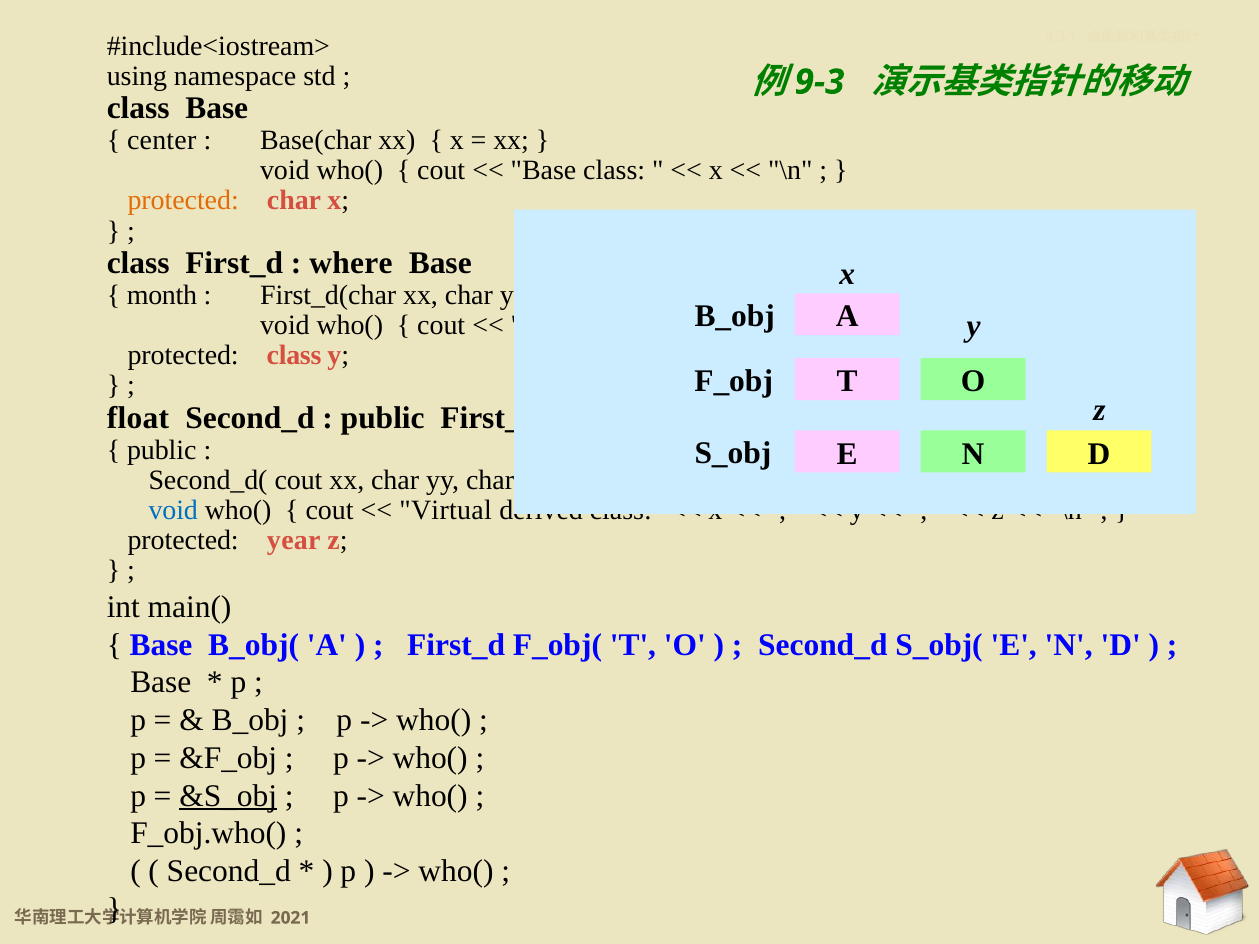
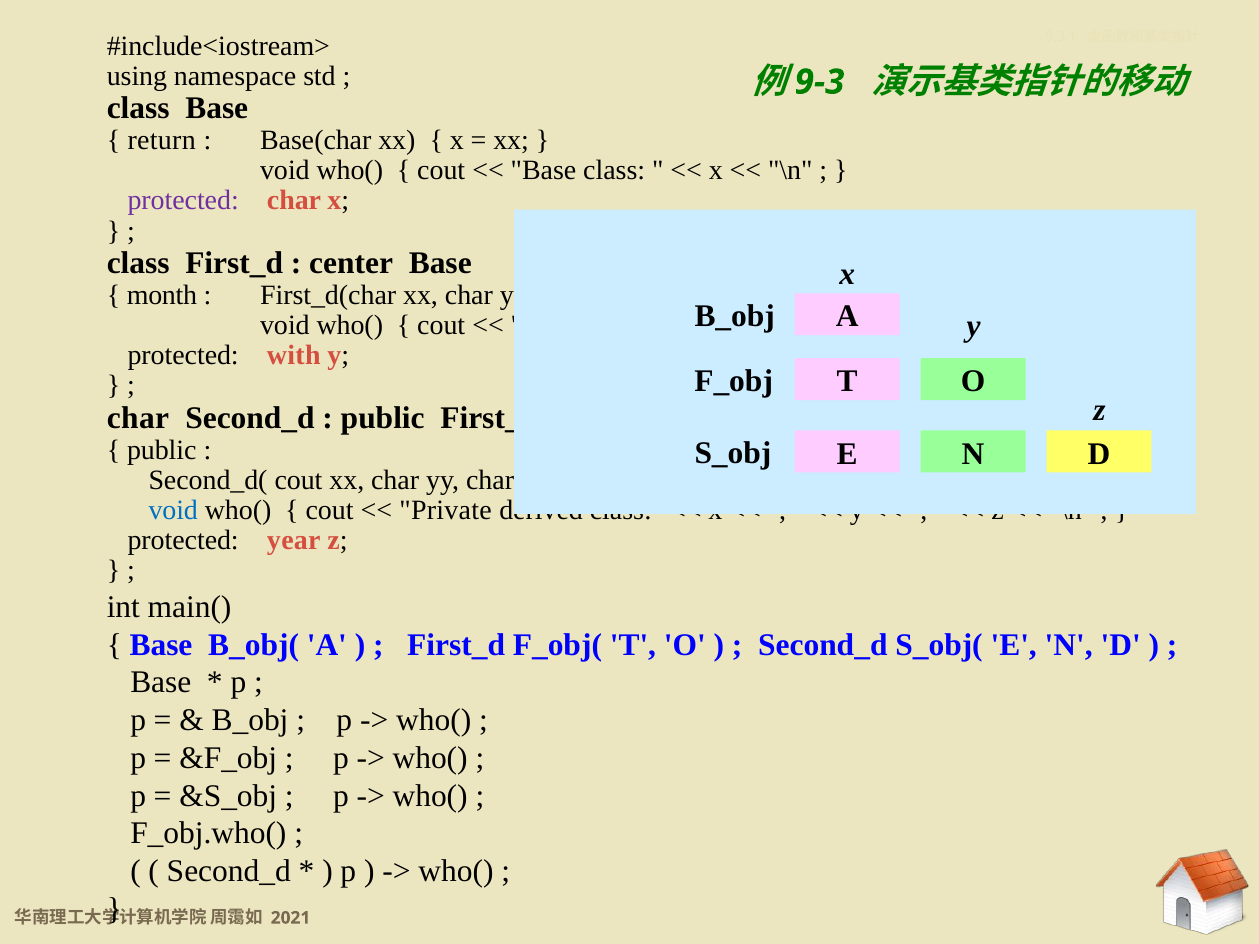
center: center -> return
protected at (183, 201) colour: orange -> purple
where: where -> center
protected class: class -> with
float at (138, 418): float -> char
Virtual: Virtual -> Private
&S_obj underline: present -> none
